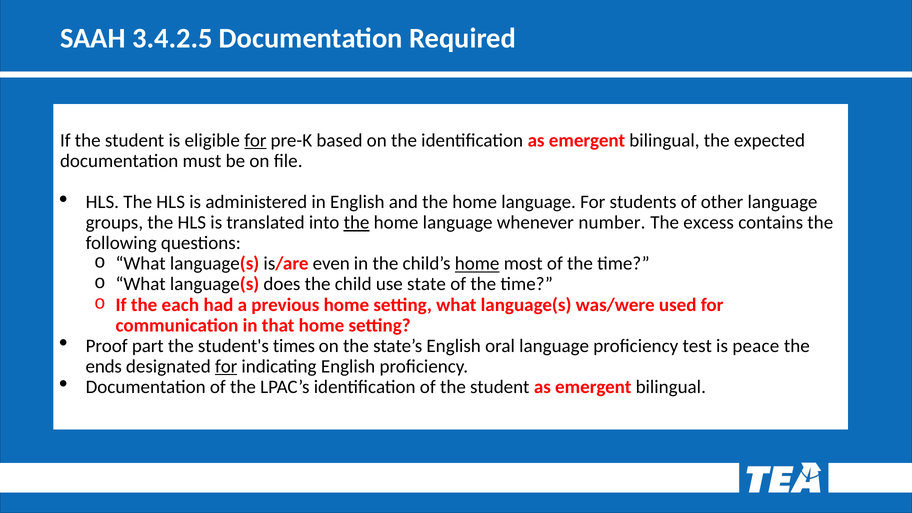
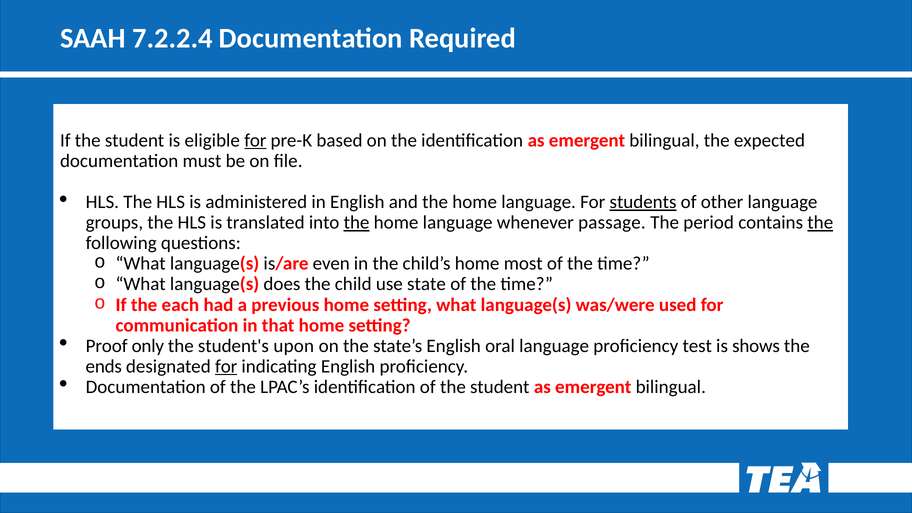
3.4.2.5: 3.4.2.5 -> 7.2.2.4
students underline: none -> present
number: number -> passage
excess: excess -> period
the at (820, 223) underline: none -> present
home at (477, 264) underline: present -> none
part: part -> only
times: times -> upon
peace: peace -> shows
